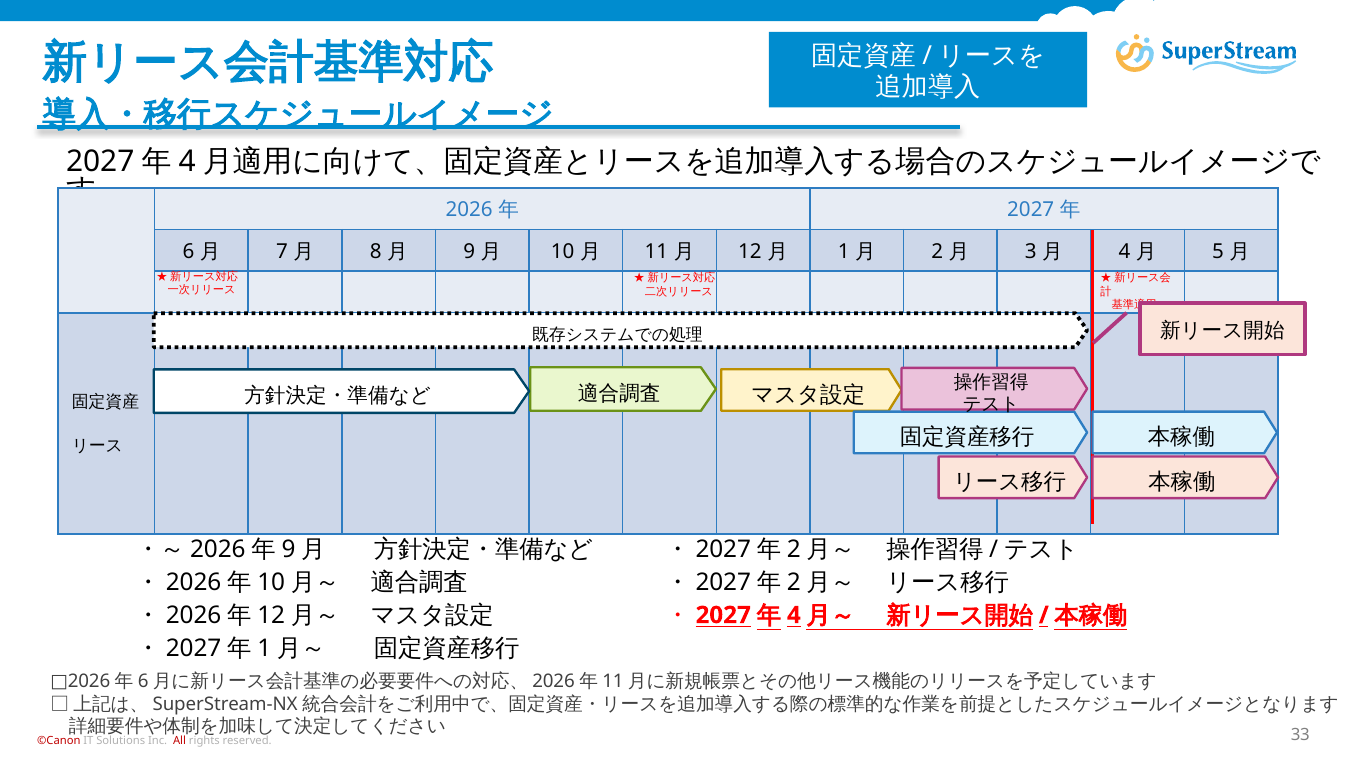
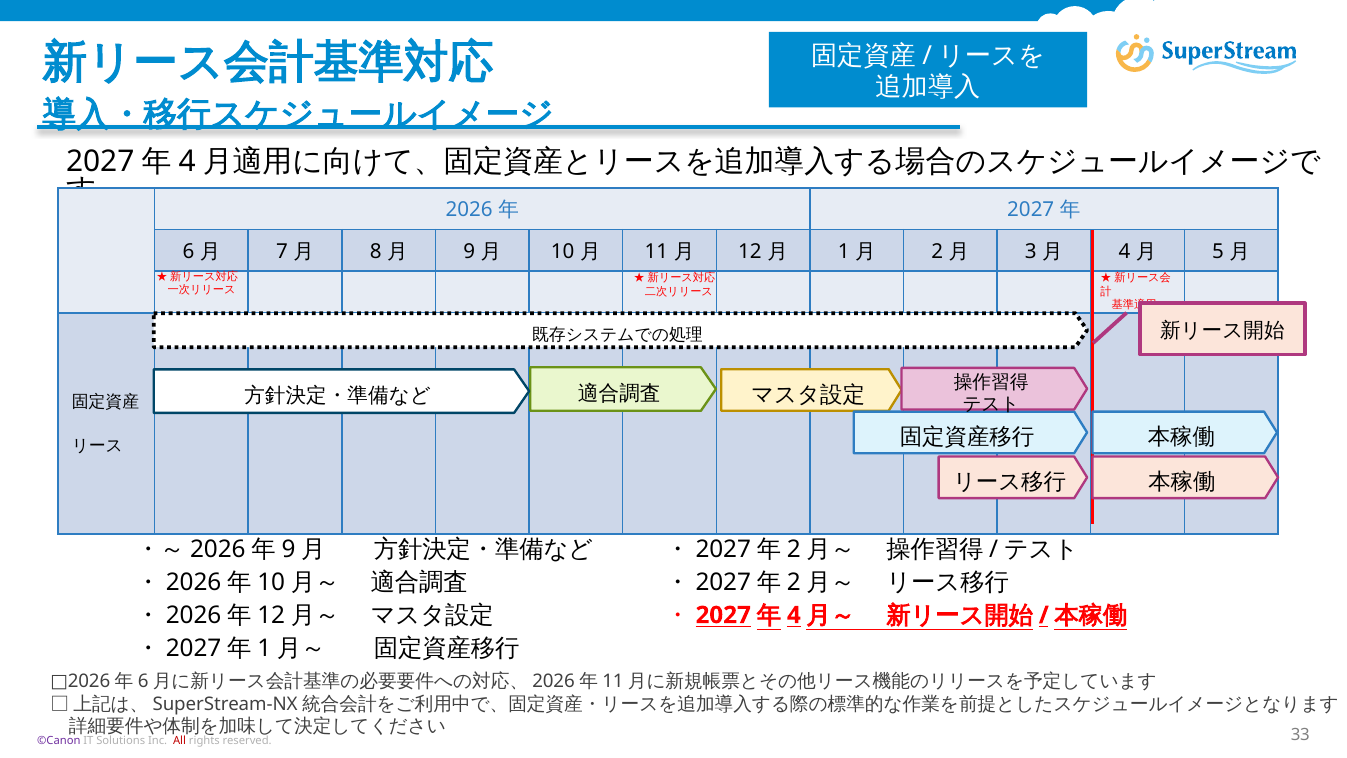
©Canon colour: red -> purple
